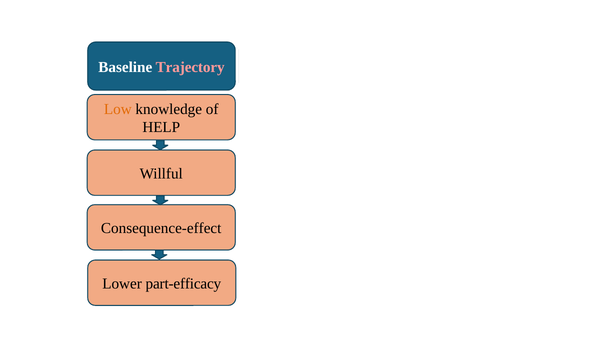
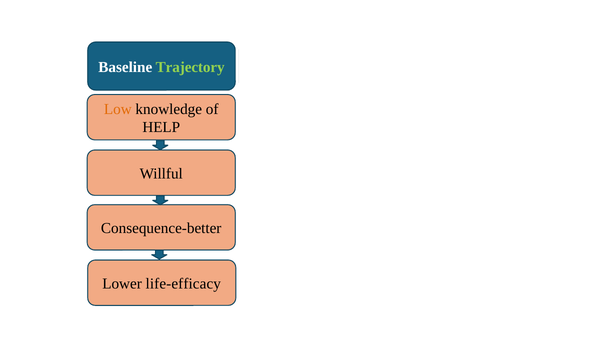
Trajectory colour: pink -> light green
Consequence-effect: Consequence-effect -> Consequence-better
part-efficacy: part-efficacy -> life-efficacy
